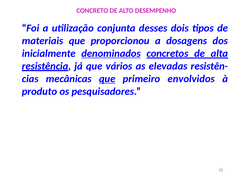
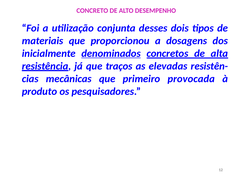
vários: vários -> traços
que at (107, 79) underline: present -> none
envolvidos: envolvidos -> provocada
